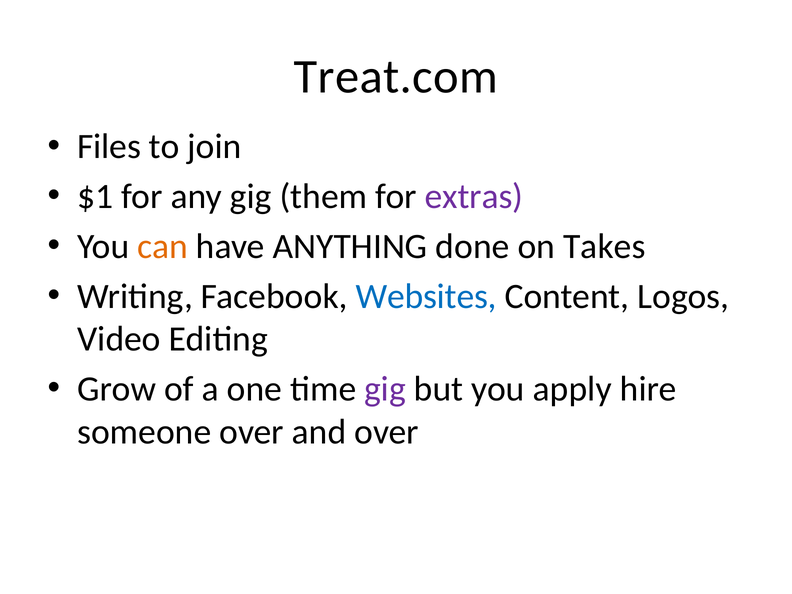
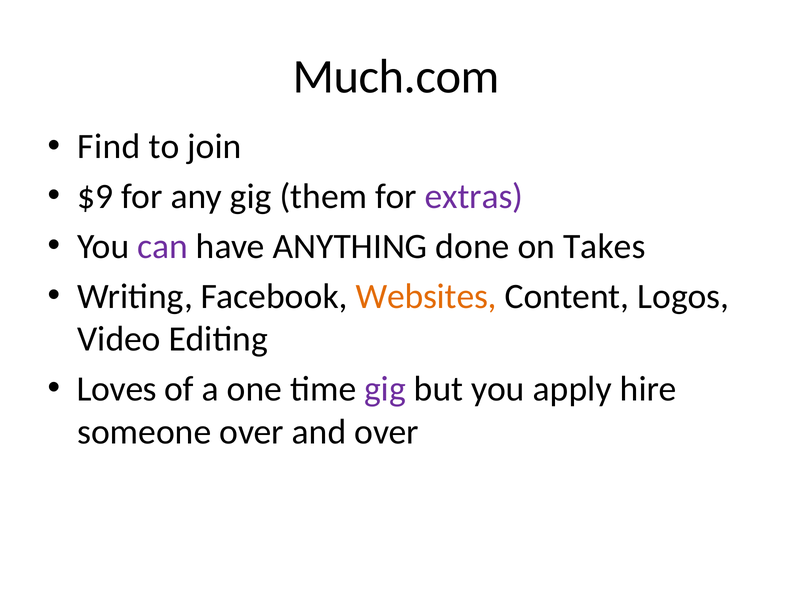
Treat.com: Treat.com -> Much.com
Files: Files -> Find
$1: $1 -> $9
can colour: orange -> purple
Websites colour: blue -> orange
Grow: Grow -> Loves
